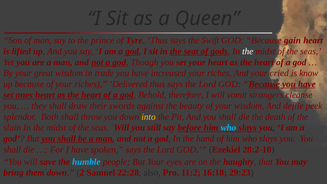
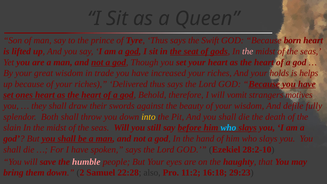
gain: gain -> born
the at (248, 51) colour: white -> pink
cried: cried -> holds
know: know -> helps
cleanse: cleanse -> motives
peek: peek -> fully
humble colour: light blue -> pink
